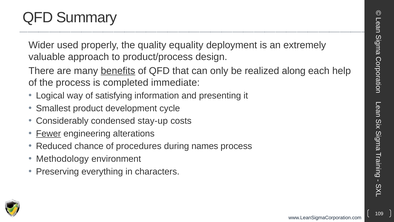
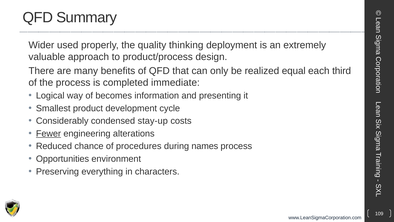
equality: equality -> thinking
benefits underline: present -> none
along: along -> equal
help: help -> third
satisfying: satisfying -> becomes
Methodology: Methodology -> Opportunities
